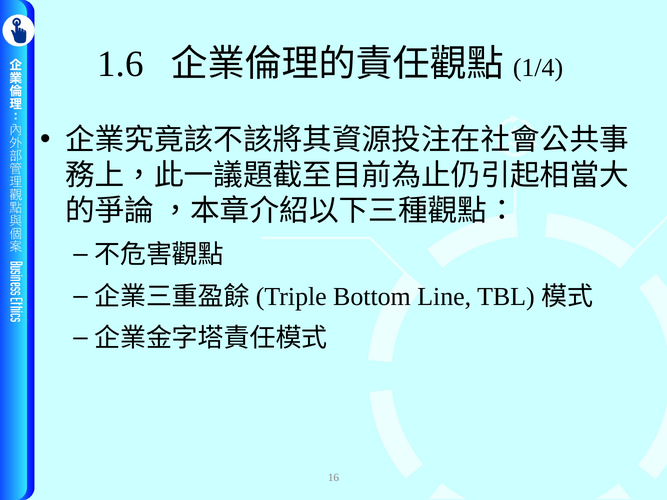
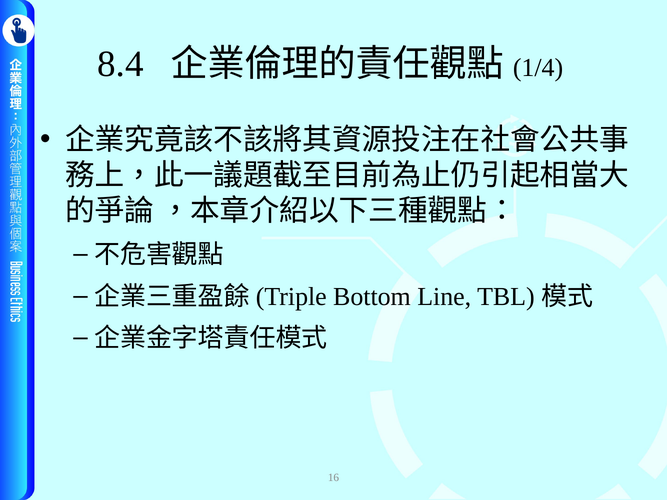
1.6: 1.6 -> 8.4
